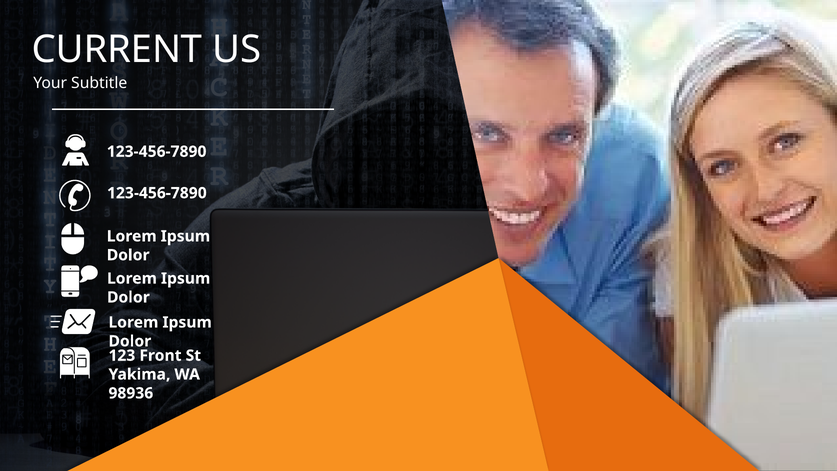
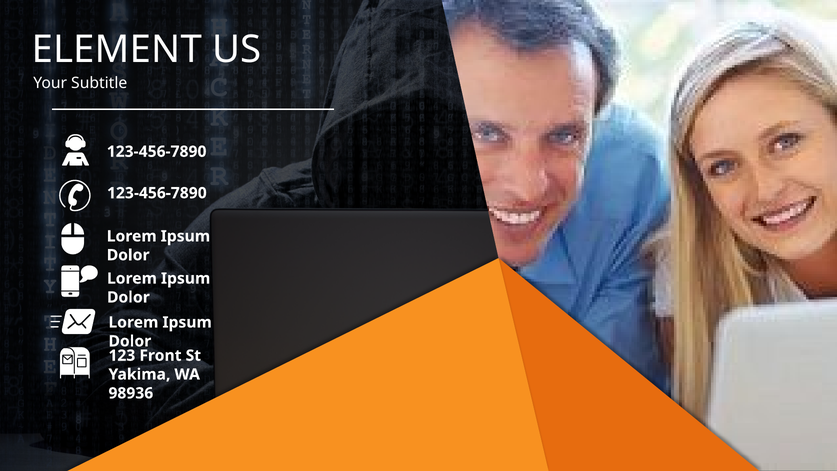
CURRENT: CURRENT -> ELEMENT
